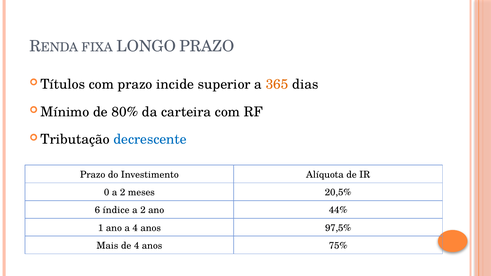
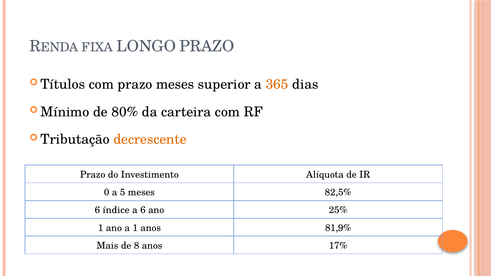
prazo incide: incide -> meses
decrescente colour: blue -> orange
0 a 2: 2 -> 5
20,5%: 20,5% -> 82,5%
2 at (143, 210): 2 -> 6
44%: 44% -> 25%
a 4: 4 -> 1
97,5%: 97,5% -> 81,9%
de 4: 4 -> 8
75%: 75% -> 17%
